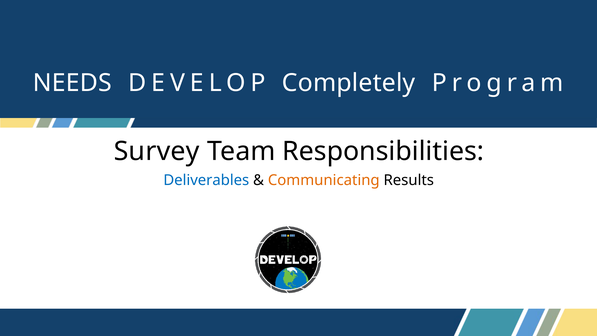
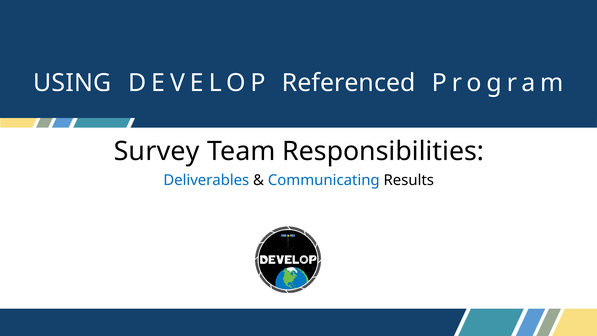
NEEDS: NEEDS -> USING
Completely: Completely -> Referenced
Communicating colour: orange -> blue
